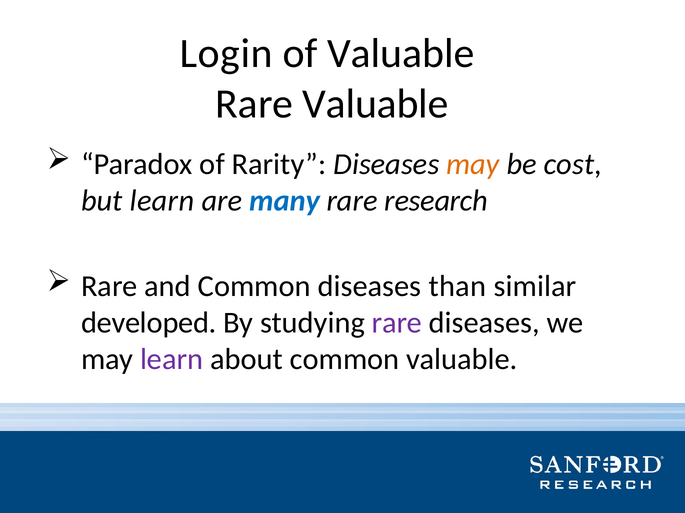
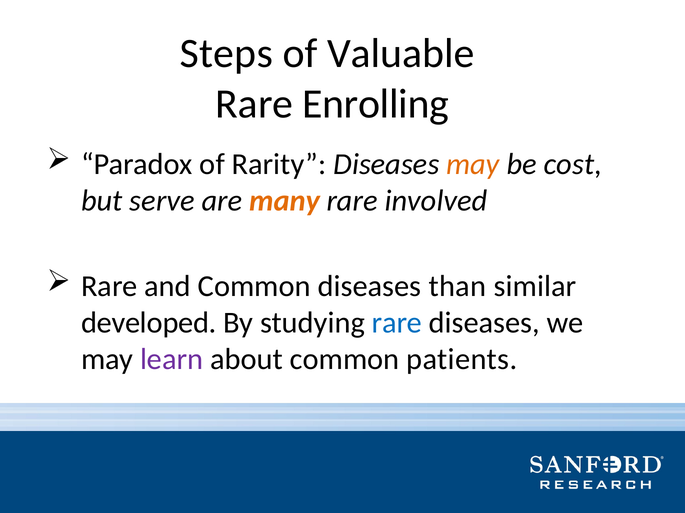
Login: Login -> Steps
Rare Valuable: Valuable -> Enrolling
but learn: learn -> serve
many colour: blue -> orange
research: research -> involved
rare at (397, 323) colour: purple -> blue
common valuable: valuable -> patients
